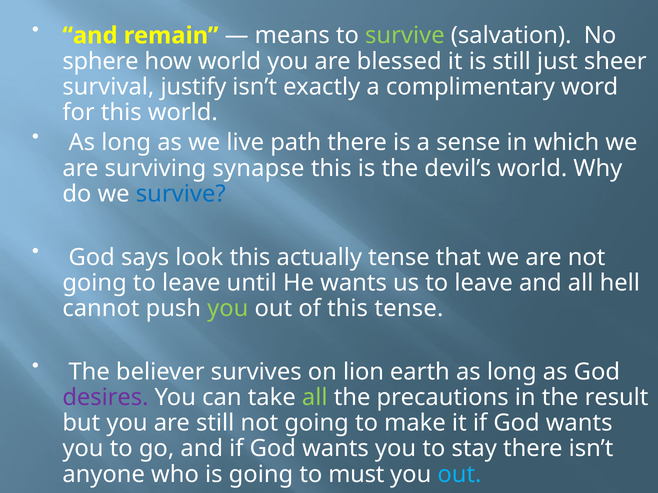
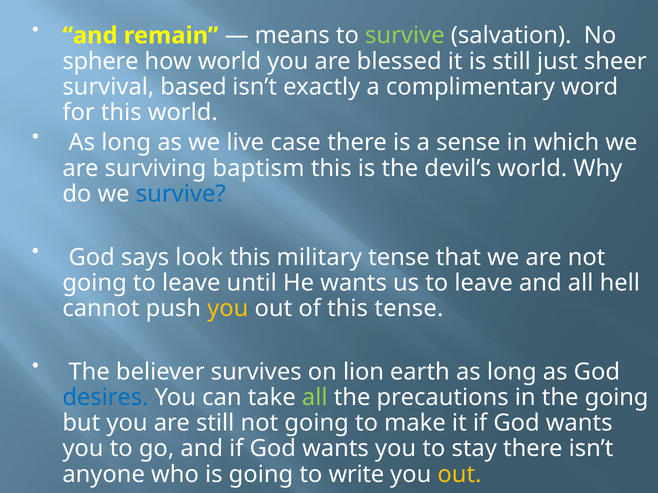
justify: justify -> based
path: path -> case
synapse: synapse -> baptism
actually: actually -> military
you at (228, 309) colour: light green -> yellow
desires colour: purple -> blue
the result: result -> going
must: must -> write
out at (459, 475) colour: light blue -> yellow
